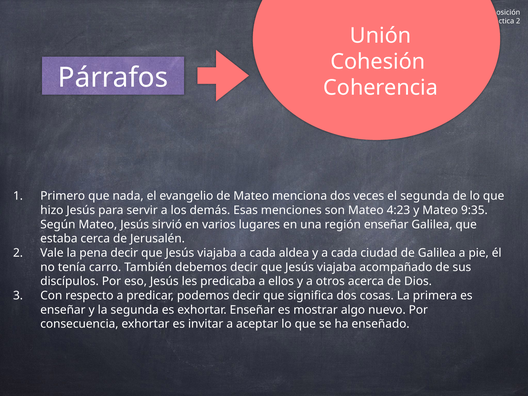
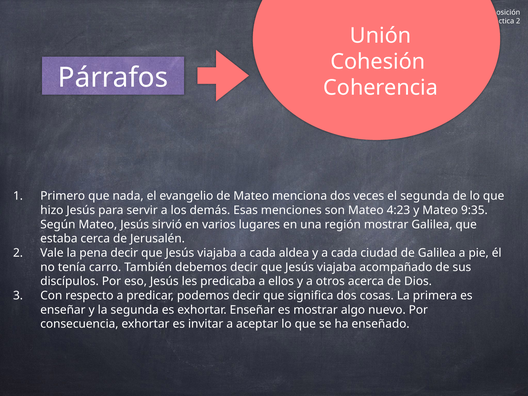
enseñar at (386, 224): enseñar -> mostrar
